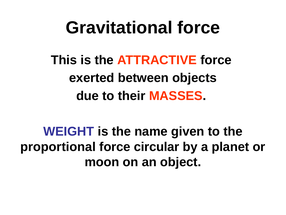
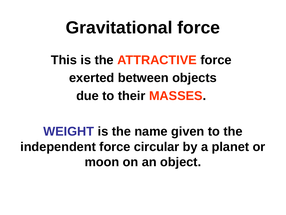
proportional: proportional -> independent
